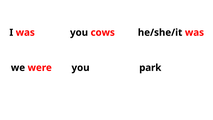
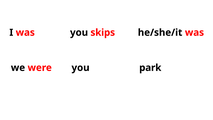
cows: cows -> skips
